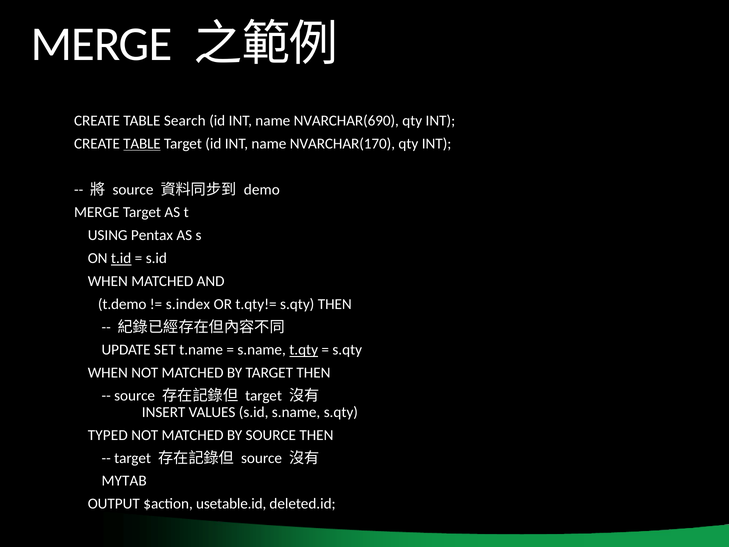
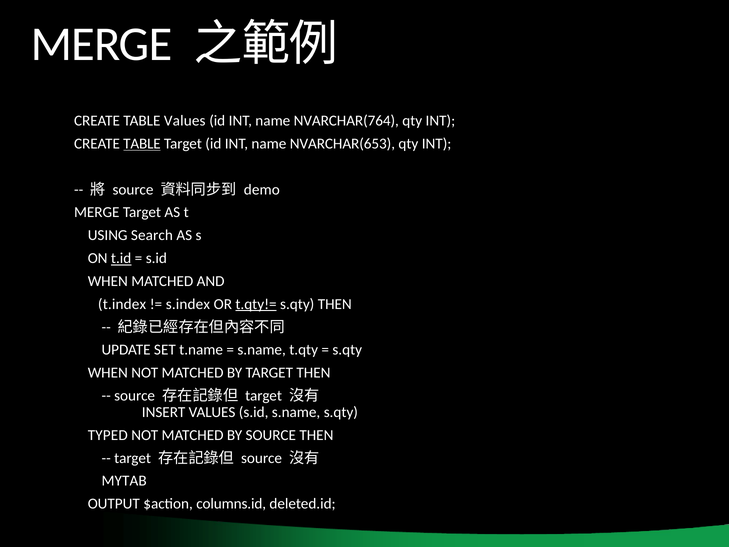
TABLE Search: Search -> Values
NVARCHAR(690: NVARCHAR(690 -> NVARCHAR(764
NVARCHAR(170: NVARCHAR(170 -> NVARCHAR(653
Pentax: Pentax -> Search
t.demo: t.demo -> t.index
t.qty!= underline: none -> present
t.qty underline: present -> none
usetable.id: usetable.id -> columns.id
